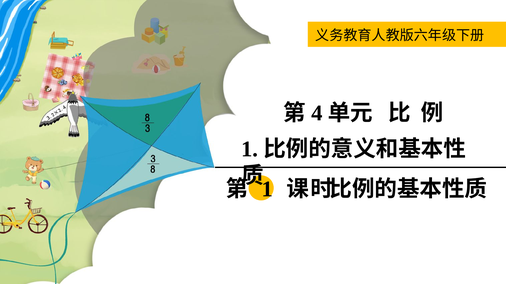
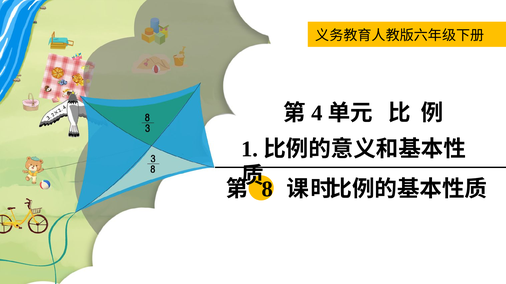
1 at (267, 189): 1 -> 8
